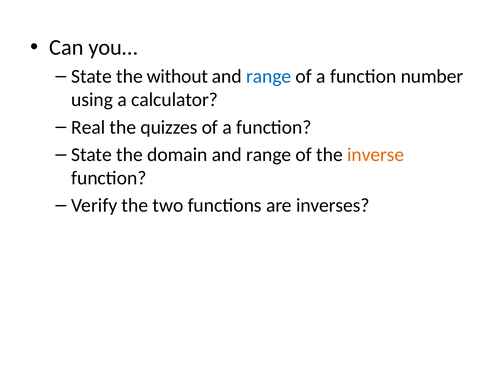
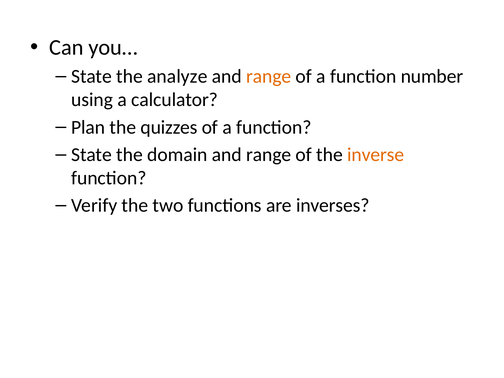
without: without -> analyze
range at (269, 76) colour: blue -> orange
Real: Real -> Plan
